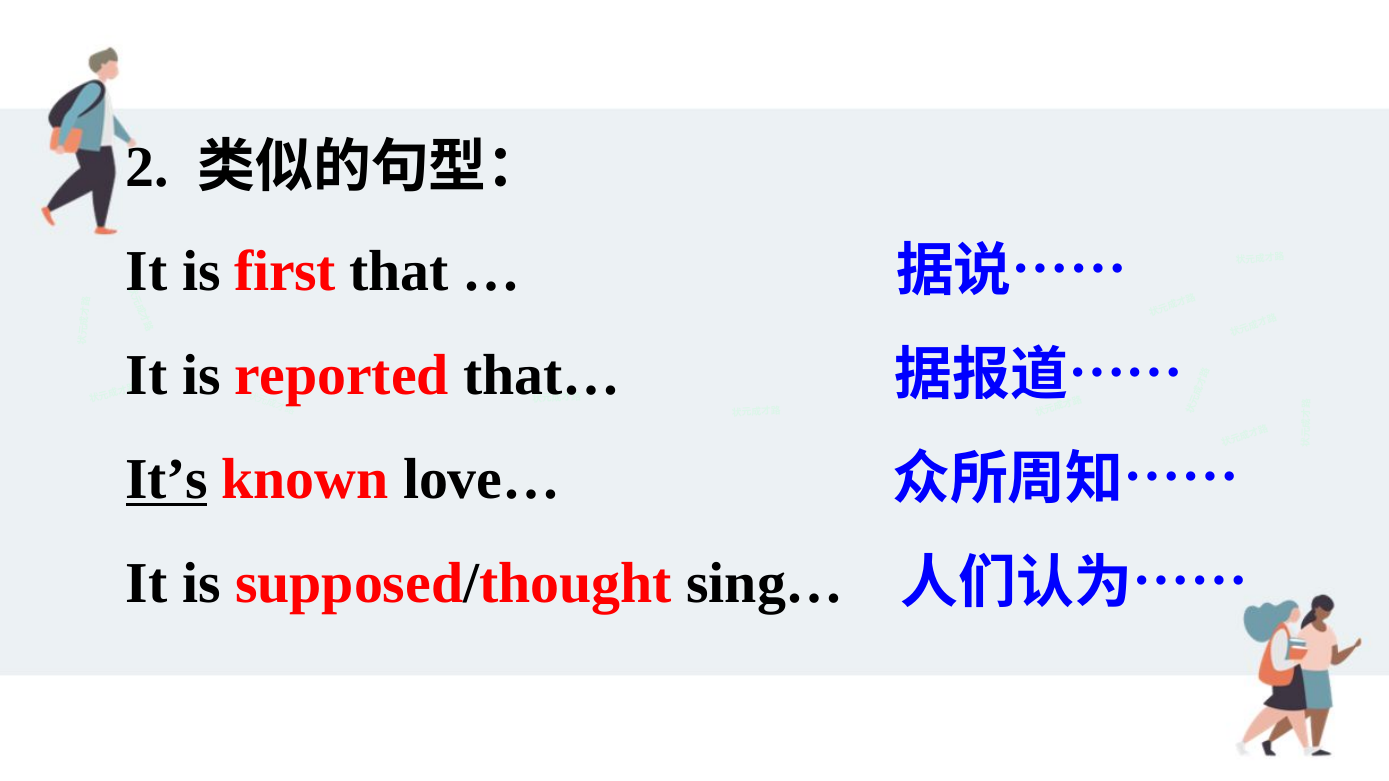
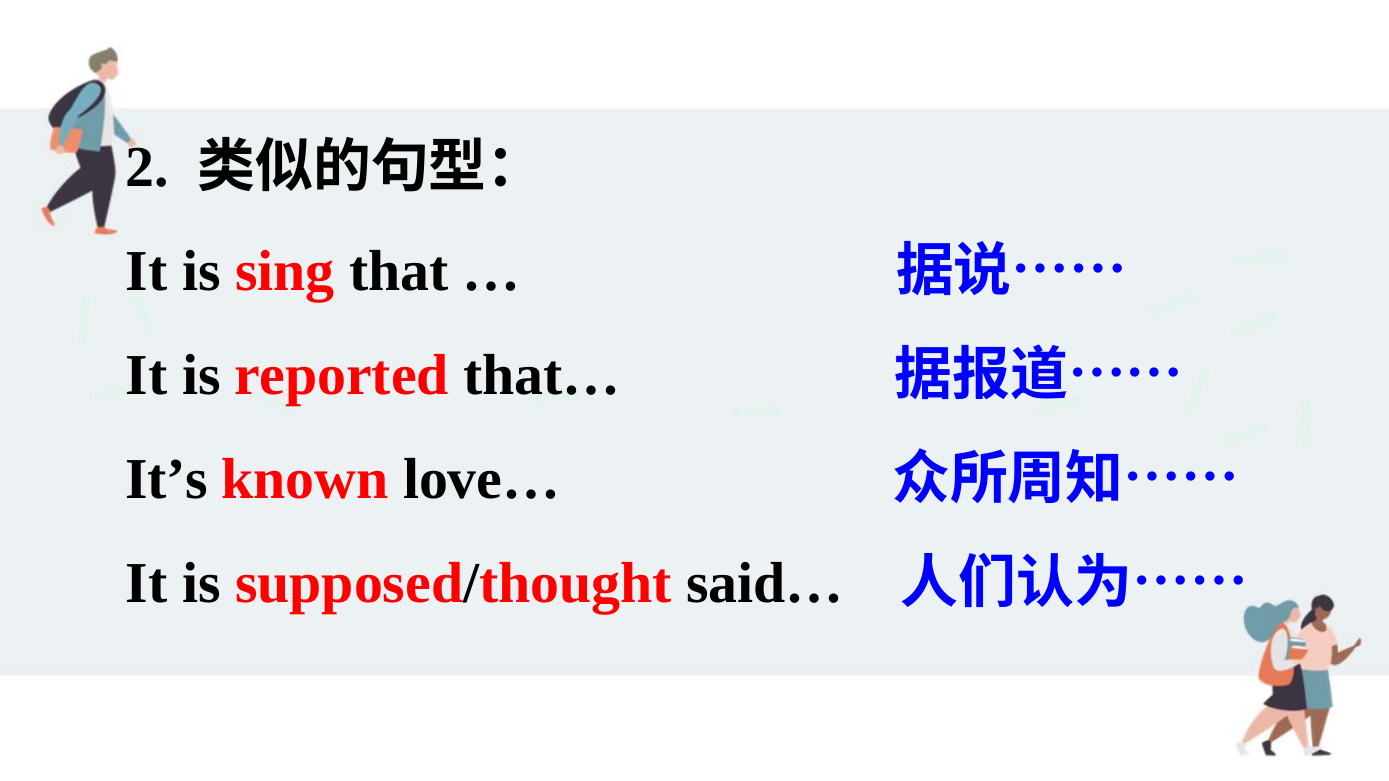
first: first -> sing
It’s underline: present -> none
sing…: sing… -> said…
